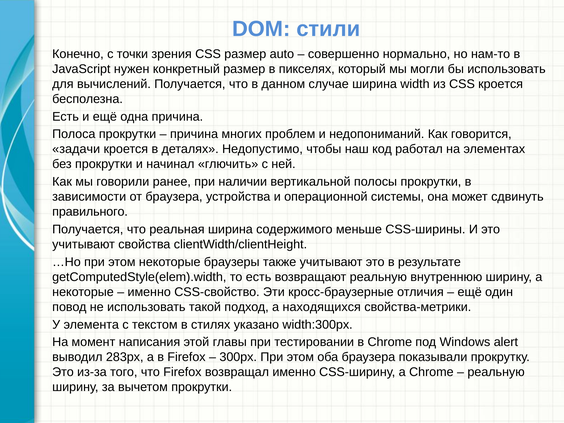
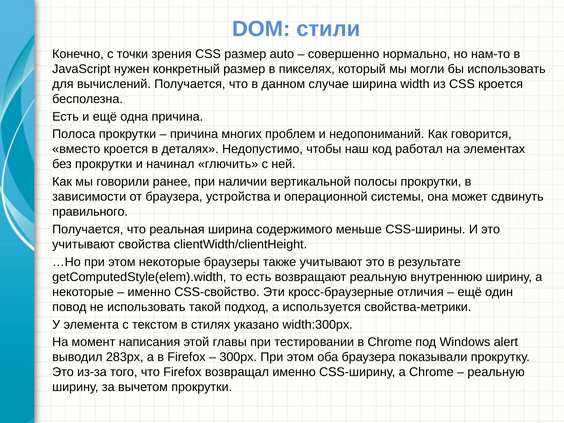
задачи: задачи -> вместо
находящихся: находящихся -> используется
